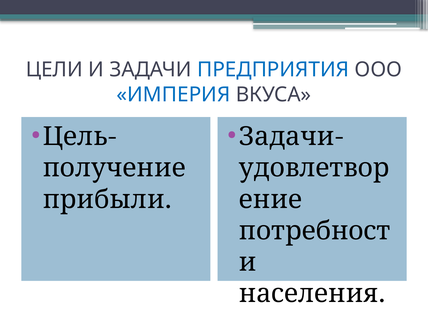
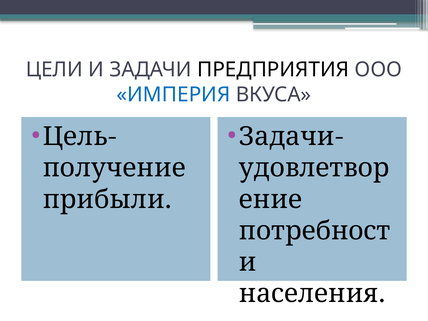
ПРЕДПРИЯТИЯ colour: blue -> black
